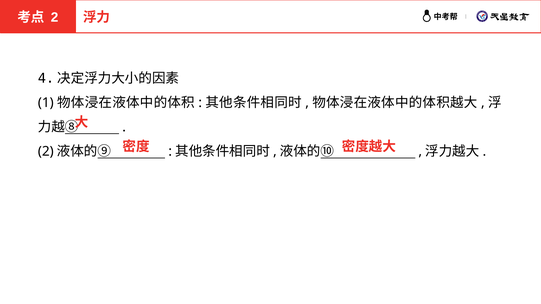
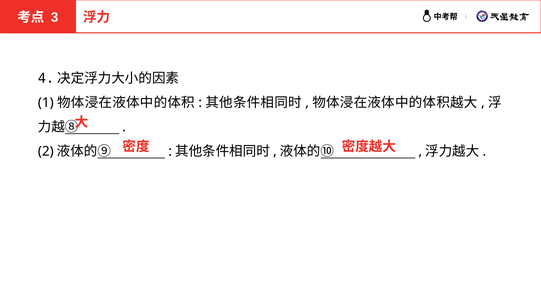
2 at (55, 17): 2 -> 3
